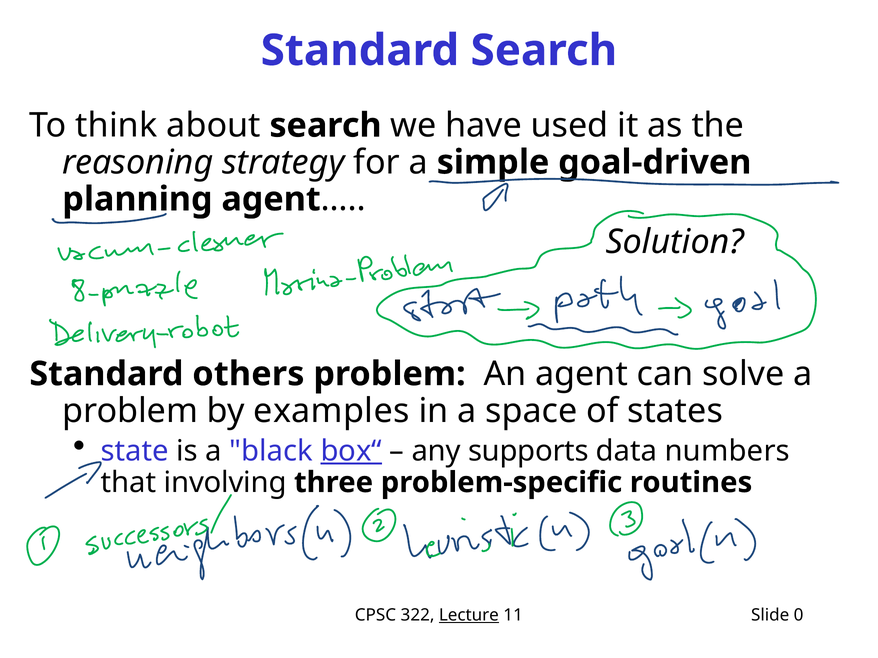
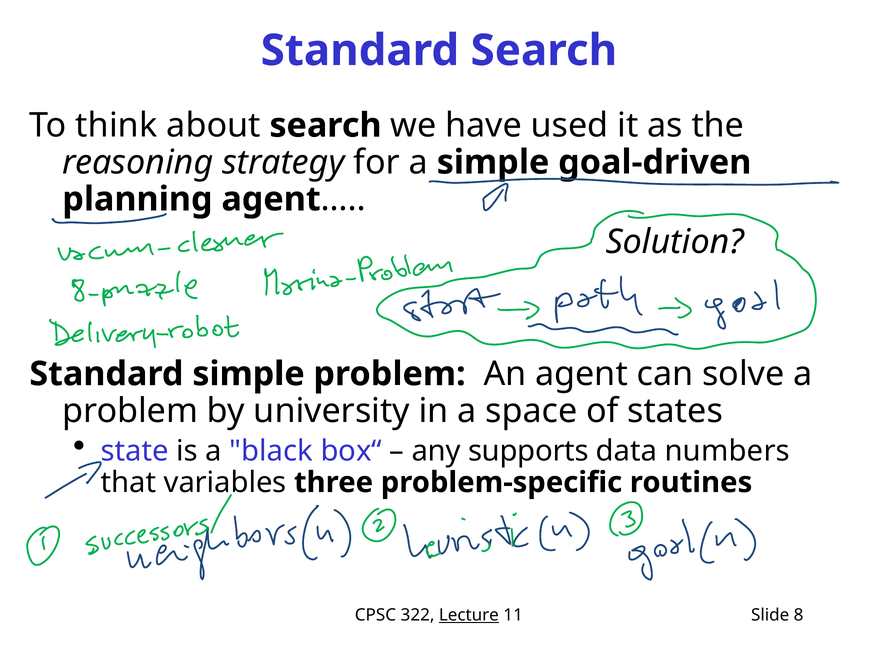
Standard others: others -> simple
examples: examples -> university
box“ underline: present -> none
involving: involving -> variables
0: 0 -> 8
